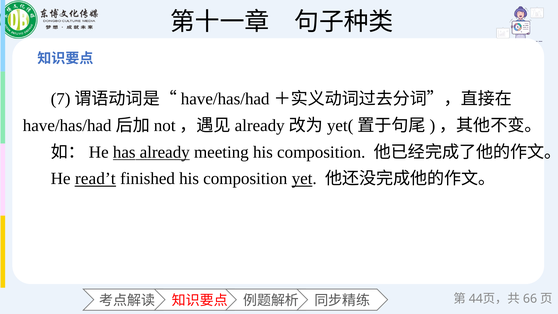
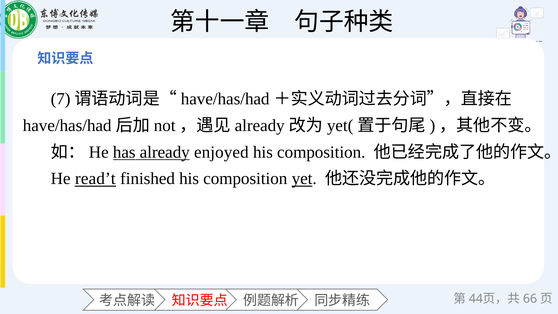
meeting: meeting -> enjoyed
